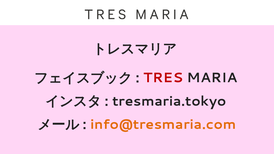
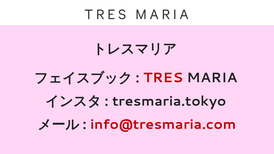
info@tresmaria.com colour: orange -> red
